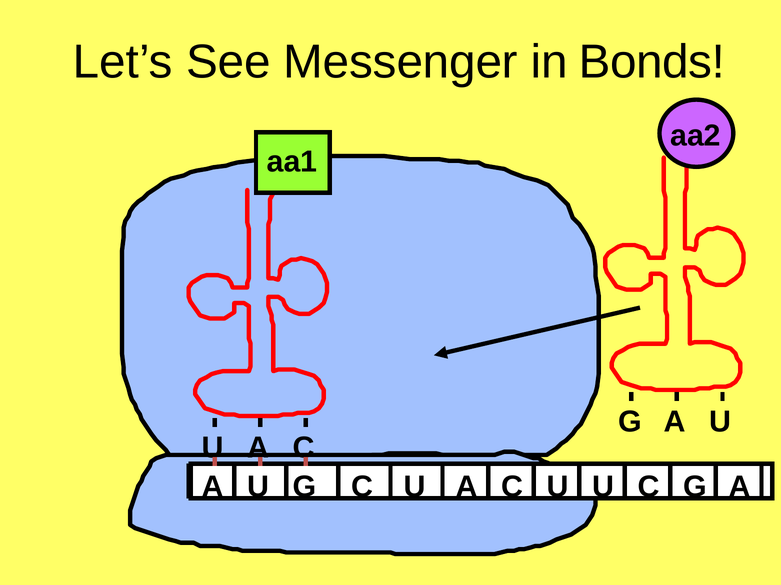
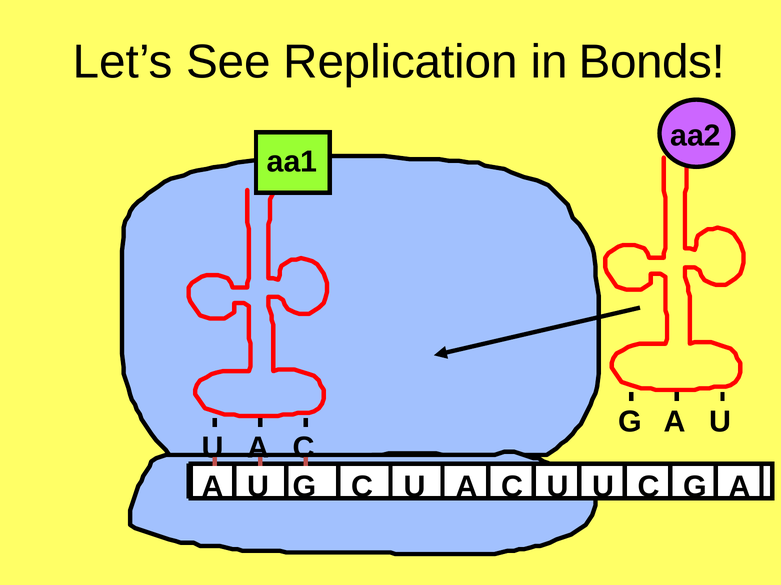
Messenger: Messenger -> Replication
